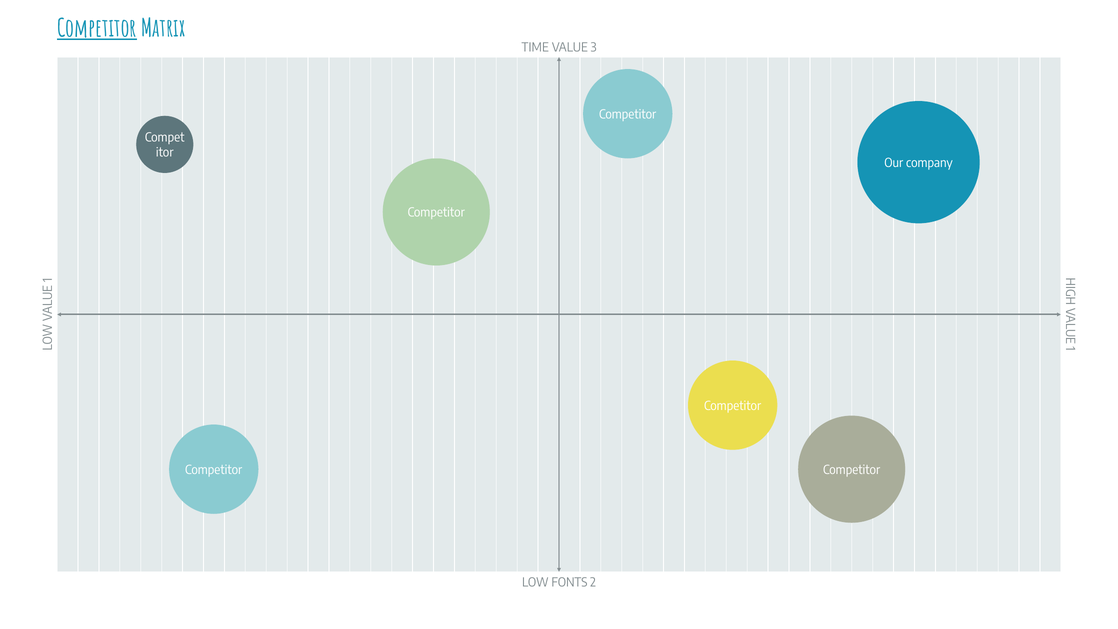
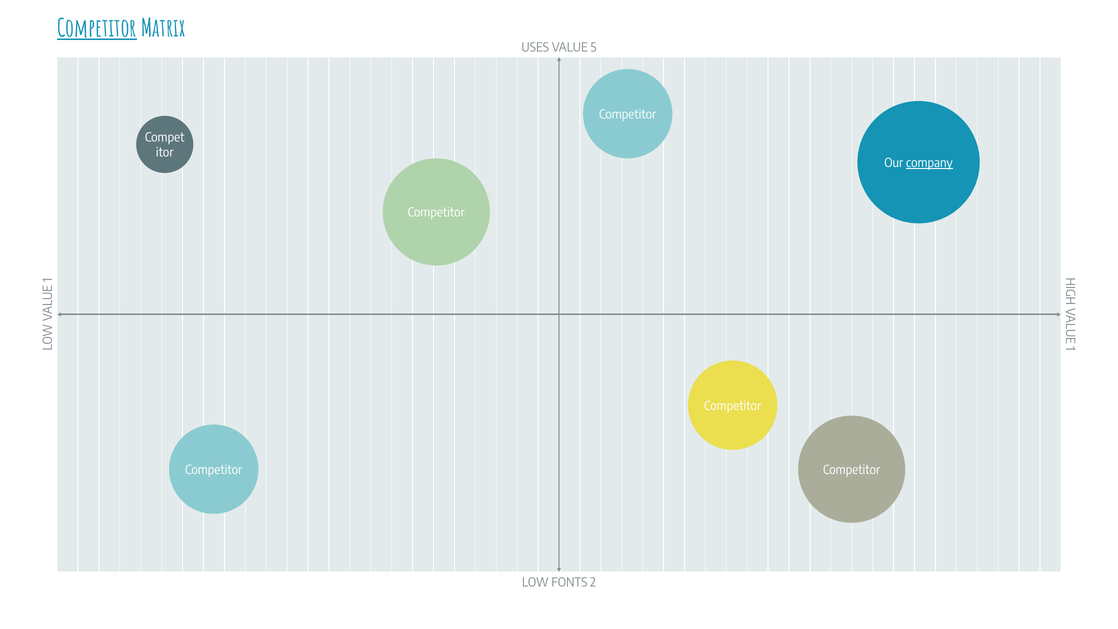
TIME: TIME -> USES
3: 3 -> 5
company underline: none -> present
